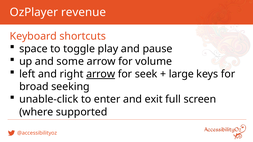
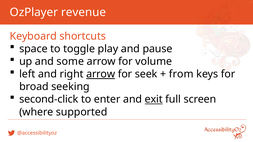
large: large -> from
unable-click: unable-click -> second-click
exit underline: none -> present
